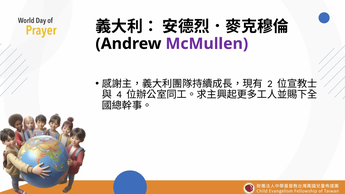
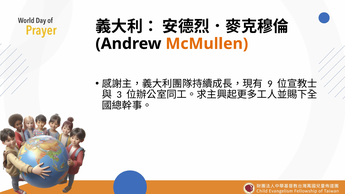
McMullen colour: purple -> orange
2: 2 -> 9
4: 4 -> 3
